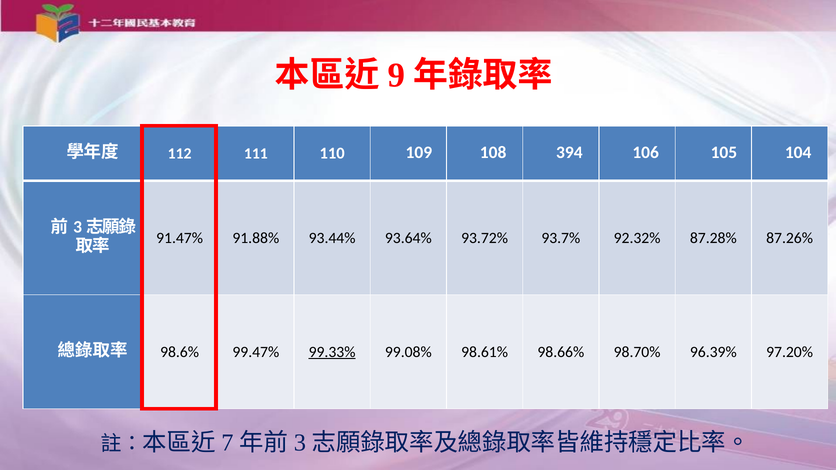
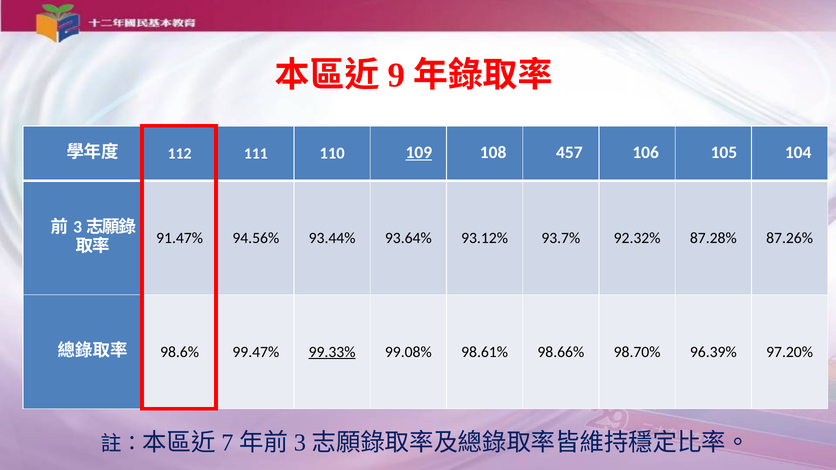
109 underline: none -> present
394: 394 -> 457
91.88%: 91.88% -> 94.56%
93.72%: 93.72% -> 93.12%
